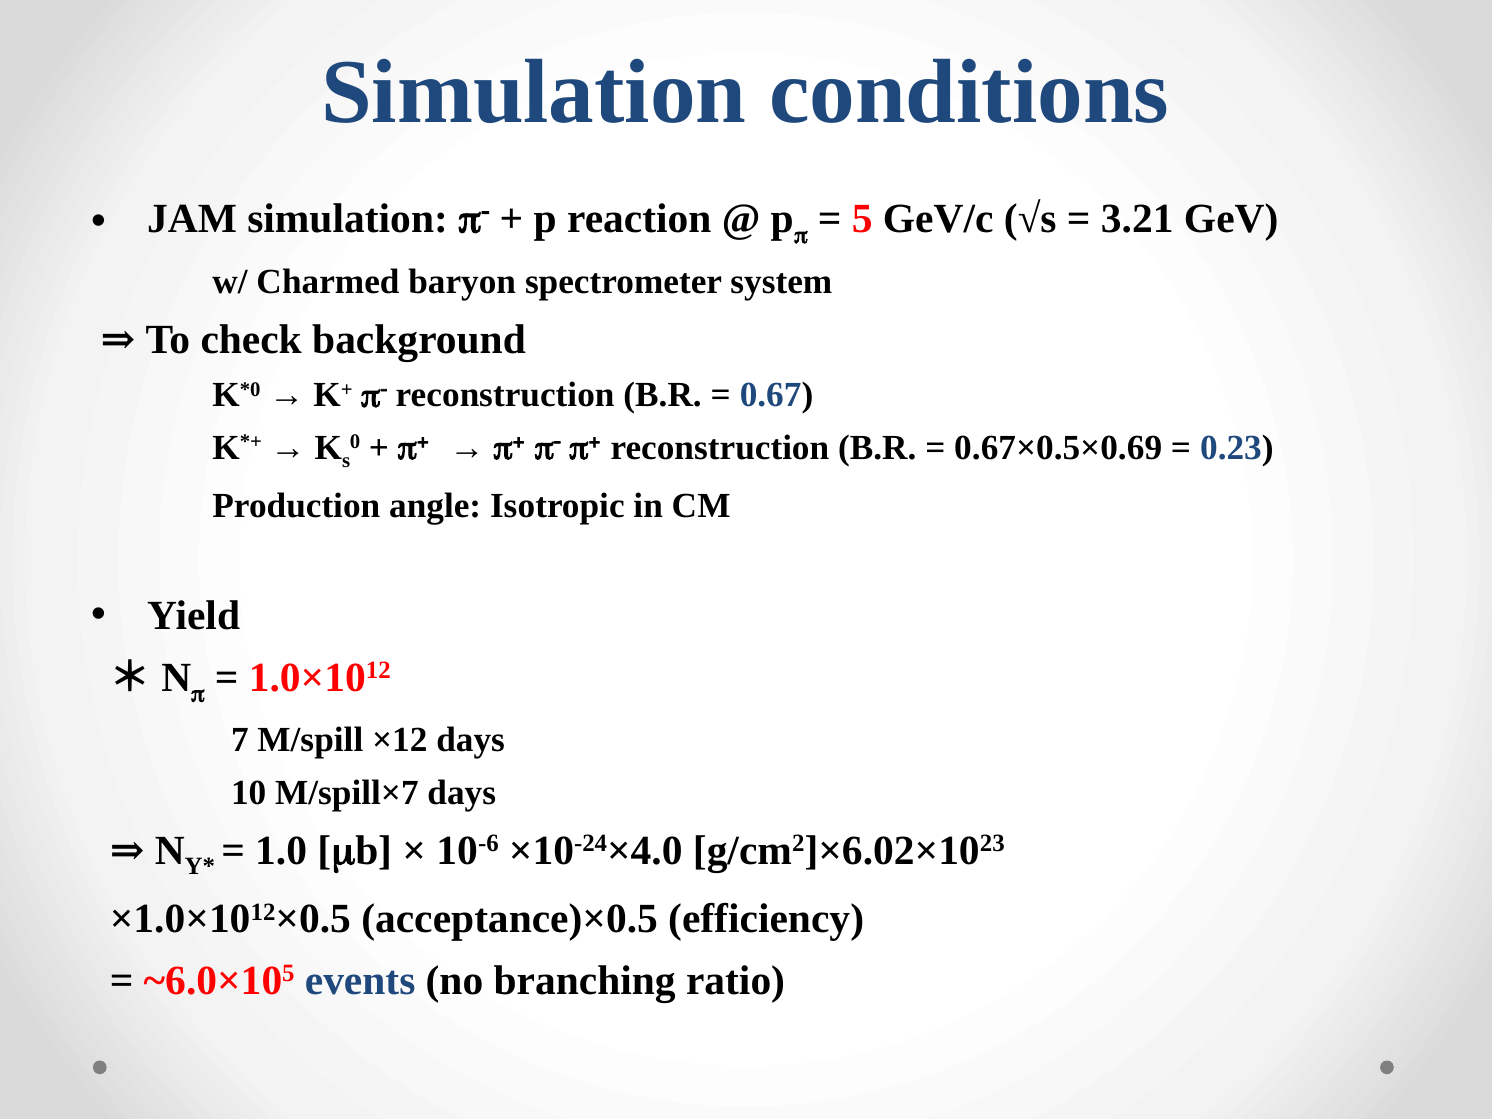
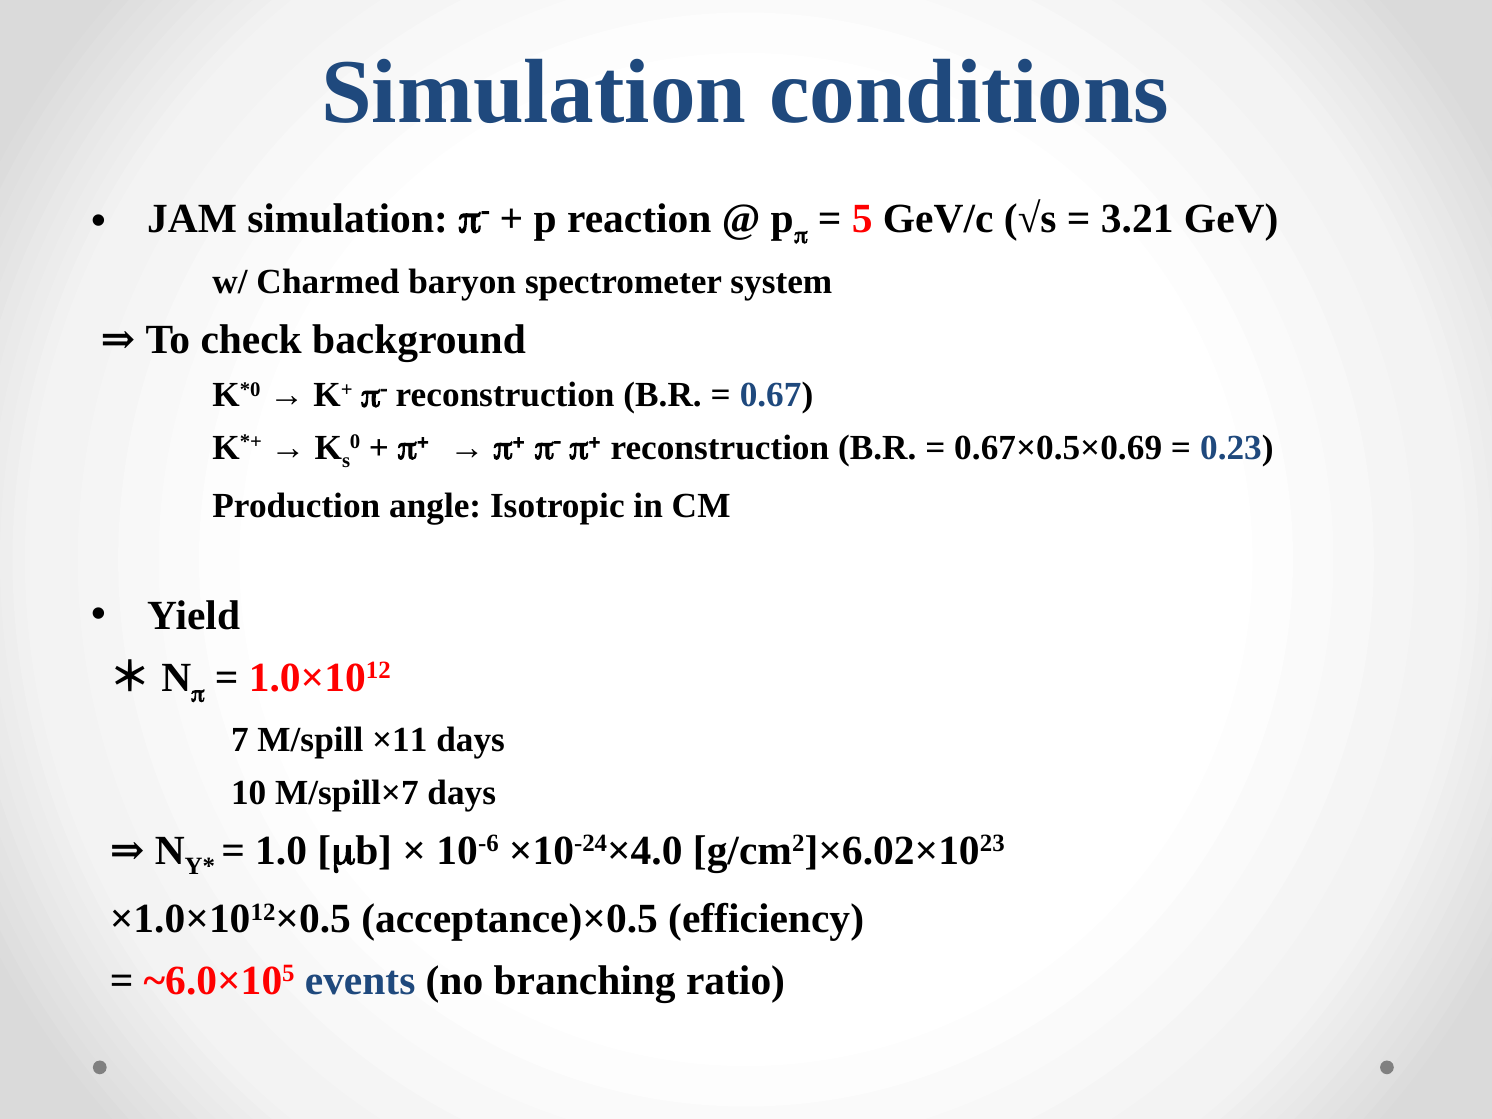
×12: ×12 -> ×11
